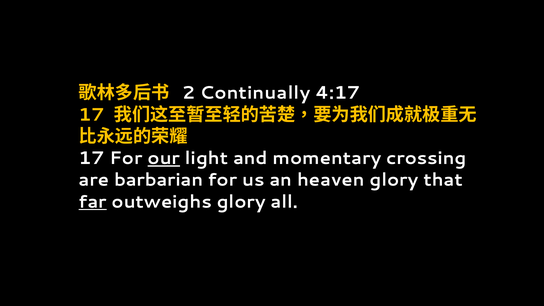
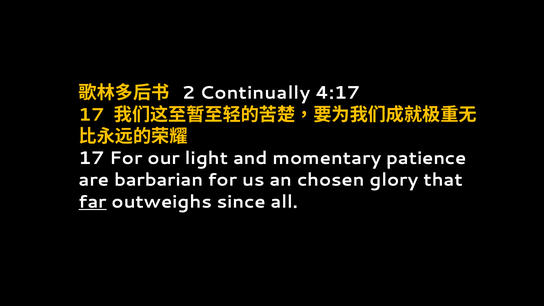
our underline: present -> none
crossing: crossing -> patience
heaven: heaven -> chosen
outweighs glory: glory -> since
